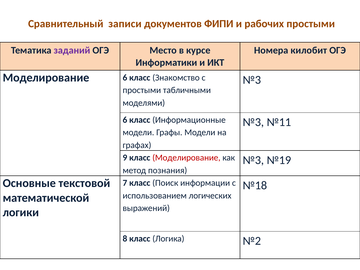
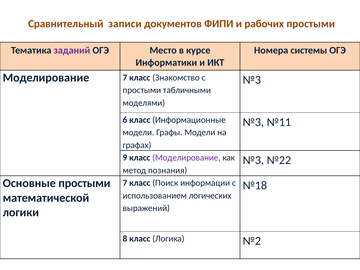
килобит: килобит -> системы
Моделирование 6: 6 -> 7
Моделирование at (186, 158) colour: red -> purple
№19: №19 -> №22
Основные текстовой: текстовой -> простыми
